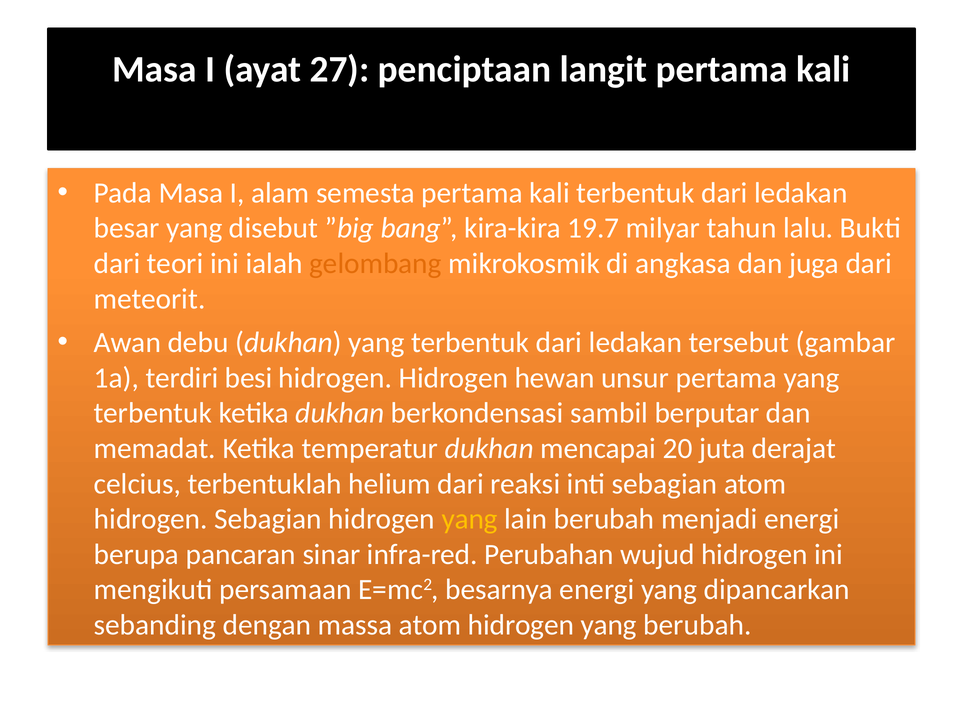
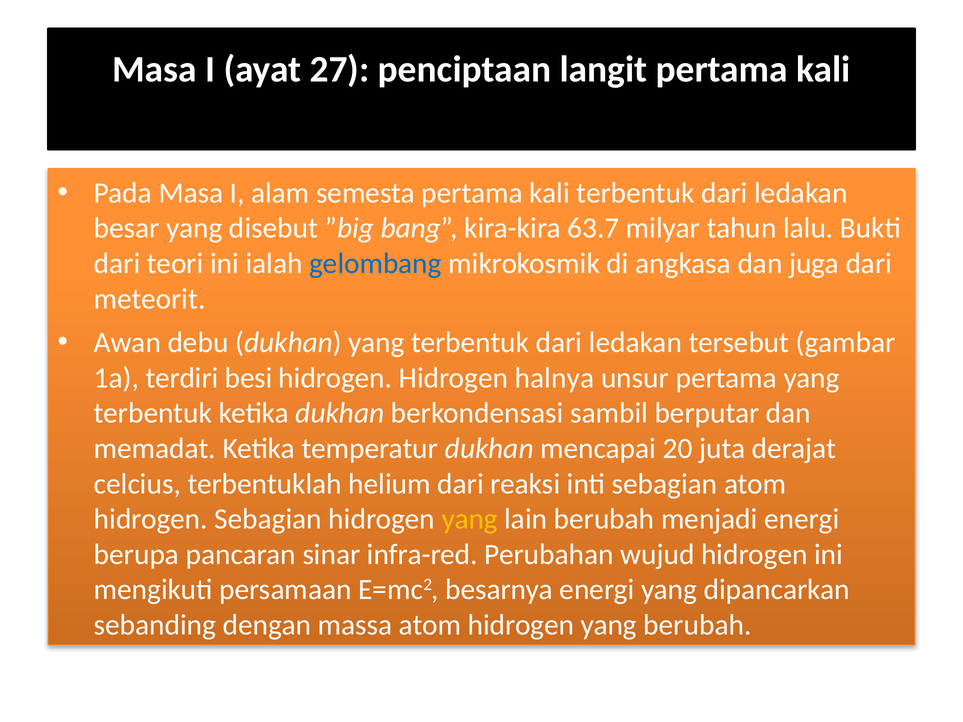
19.7: 19.7 -> 63.7
gelombang colour: orange -> blue
hewan: hewan -> halnya
